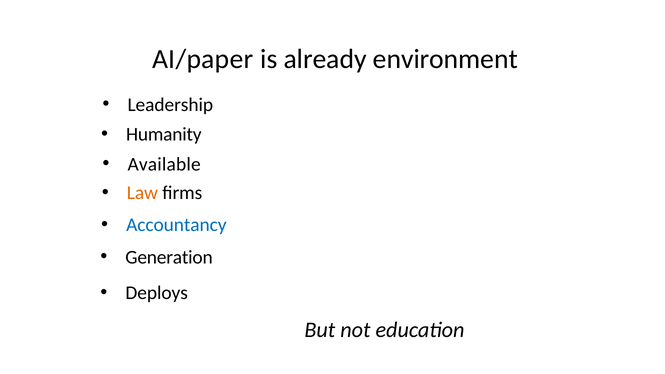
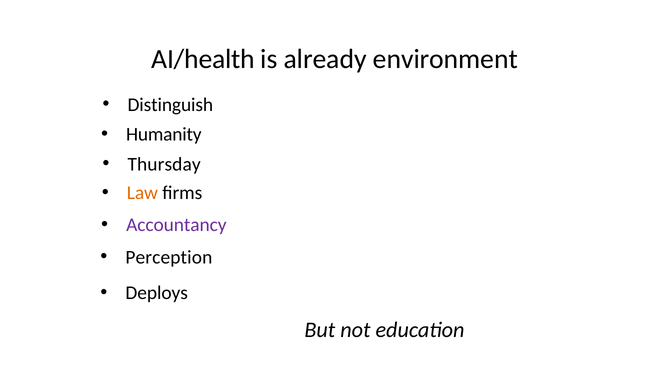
AI/paper: AI/paper -> AI/health
Leadership: Leadership -> Distinguish
Available: Available -> Thursday
Accountancy colour: blue -> purple
Generation: Generation -> Perception
